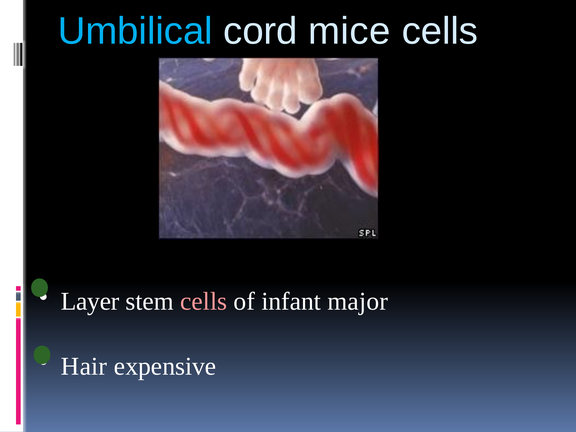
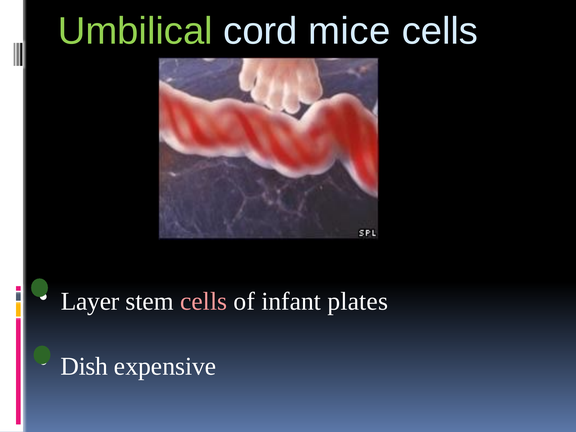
Umbilical colour: light blue -> light green
major: major -> plates
Hair: Hair -> Dish
